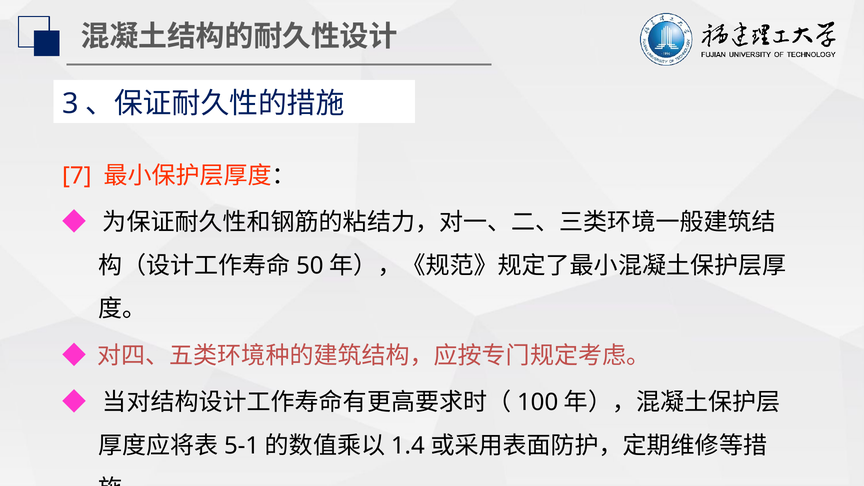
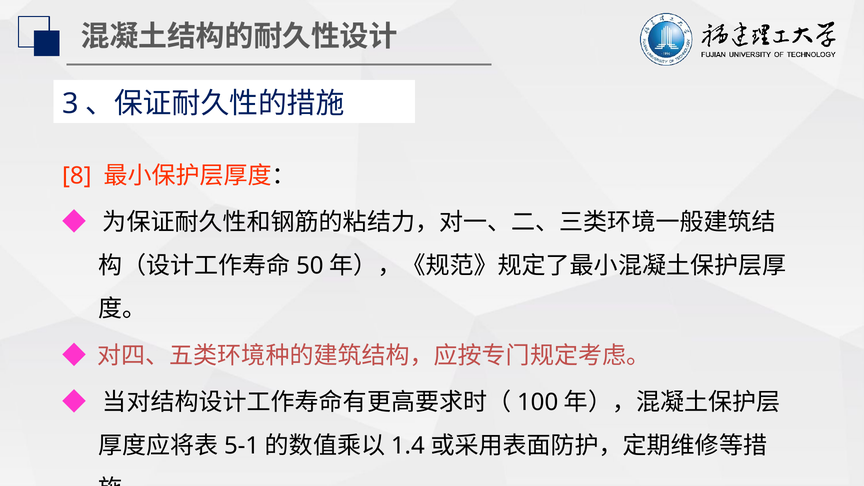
7: 7 -> 8
